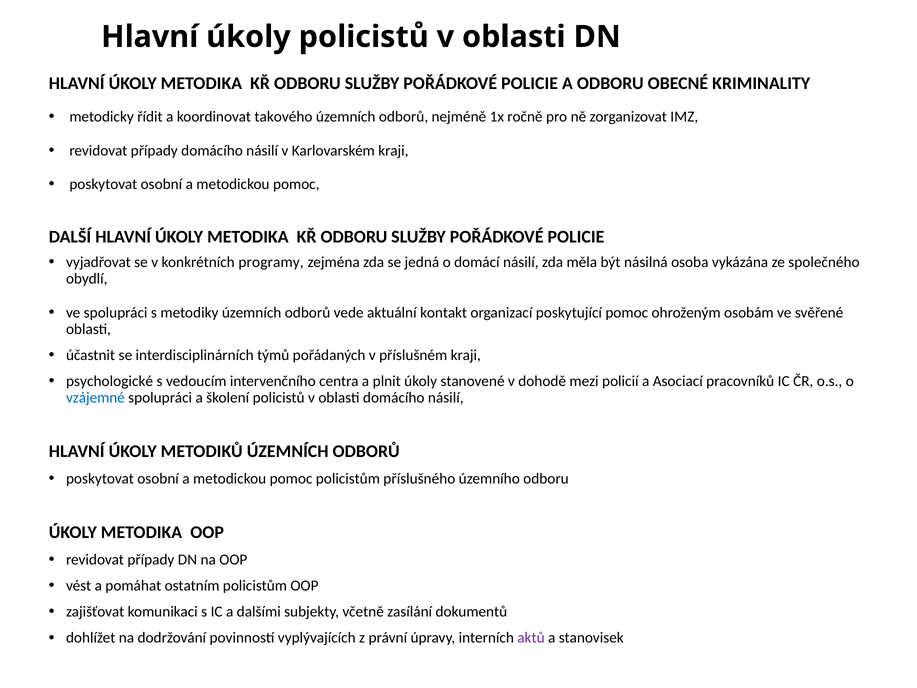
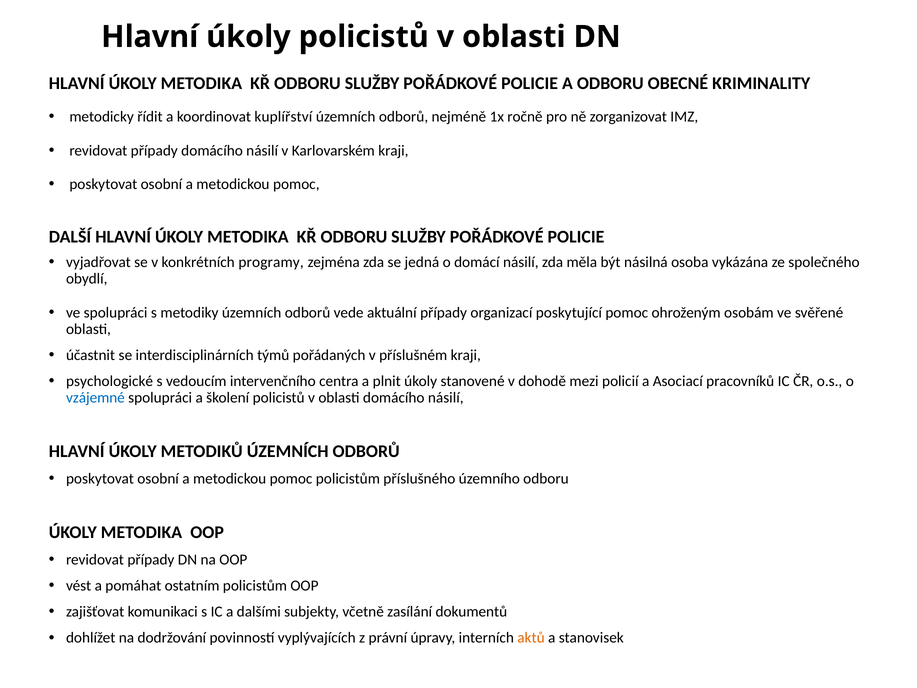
takového: takového -> kuplířství
aktuální kontakt: kontakt -> případy
aktů colour: purple -> orange
